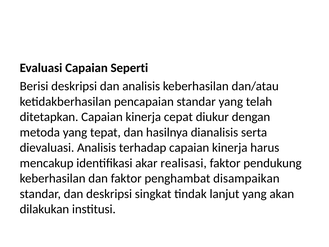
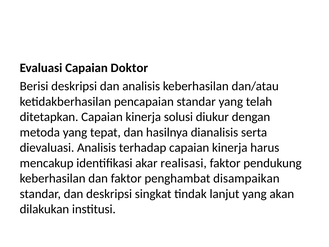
Seperti: Seperti -> Doktor
cepat: cepat -> solusi
